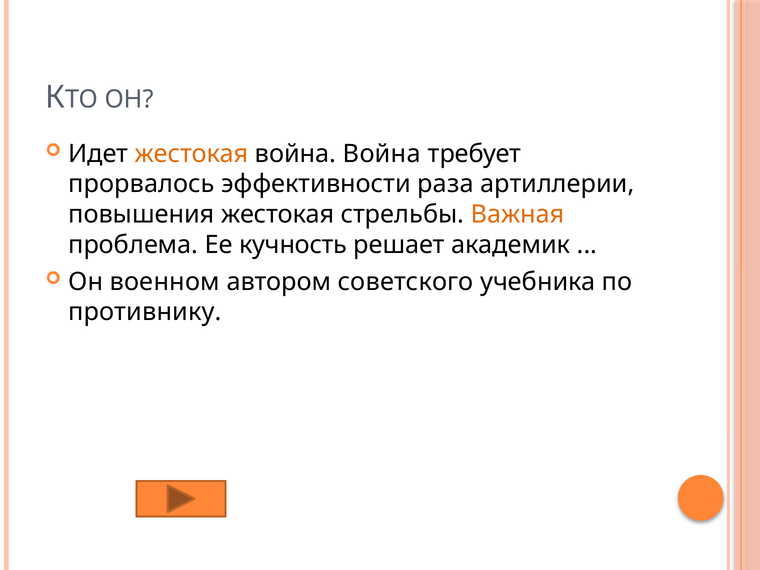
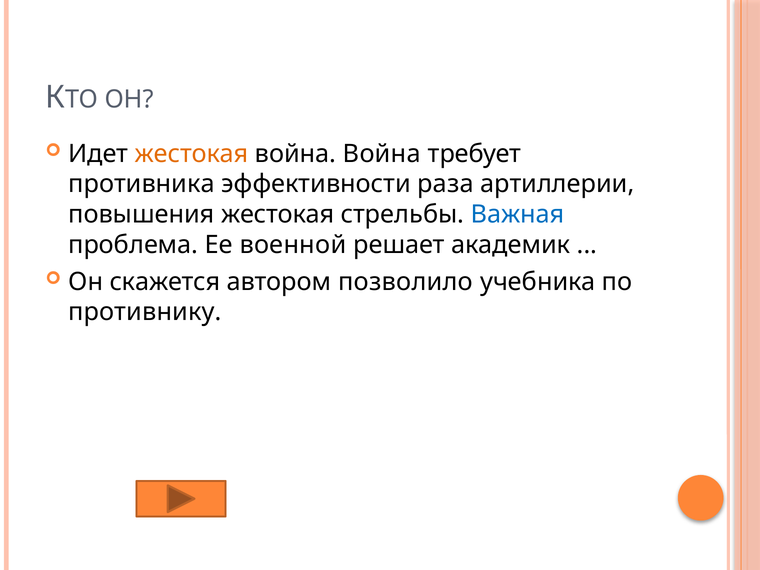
прорвалось: прорвалось -> противника
Важная colour: orange -> blue
кучность: кучность -> военной
военном: военном -> скажется
советского: советского -> позволило
